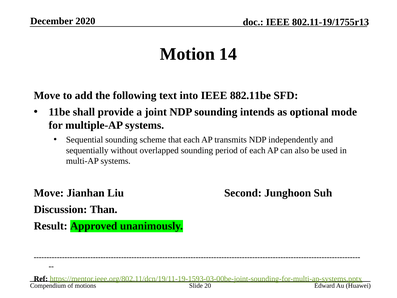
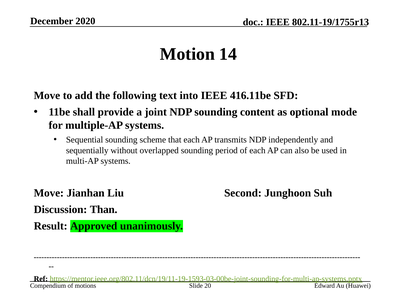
882.11be: 882.11be -> 416.11be
intends: intends -> content
